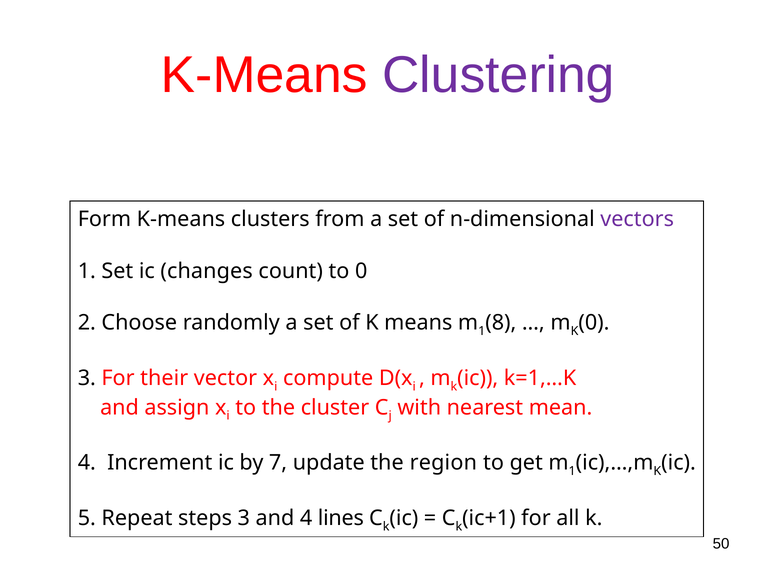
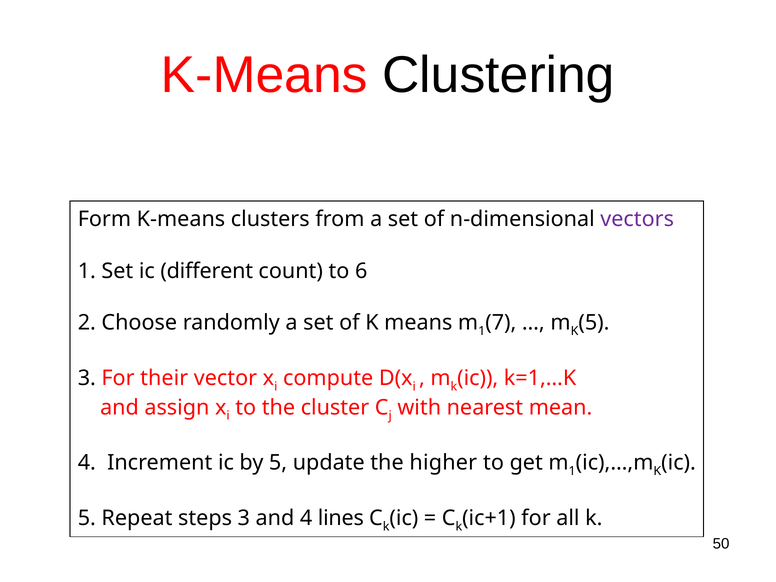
Clustering colour: purple -> black
changes: changes -> different
to 0: 0 -> 6
8: 8 -> 7
K 0: 0 -> 5
by 7: 7 -> 5
region: region -> higher
